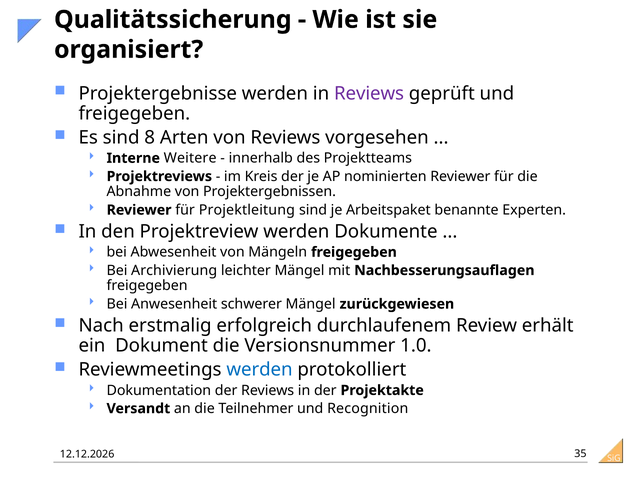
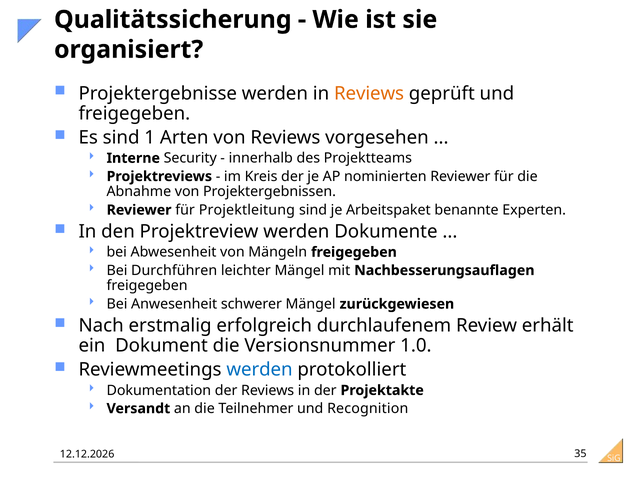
Reviews at (369, 93) colour: purple -> orange
8: 8 -> 1
Weitere: Weitere -> Security
Archivierung: Archivierung -> Durchführen
